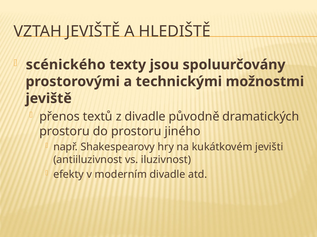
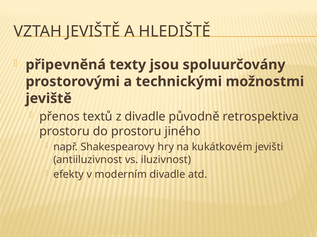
scénického: scénického -> připevněná
dramatických: dramatických -> retrospektiva
